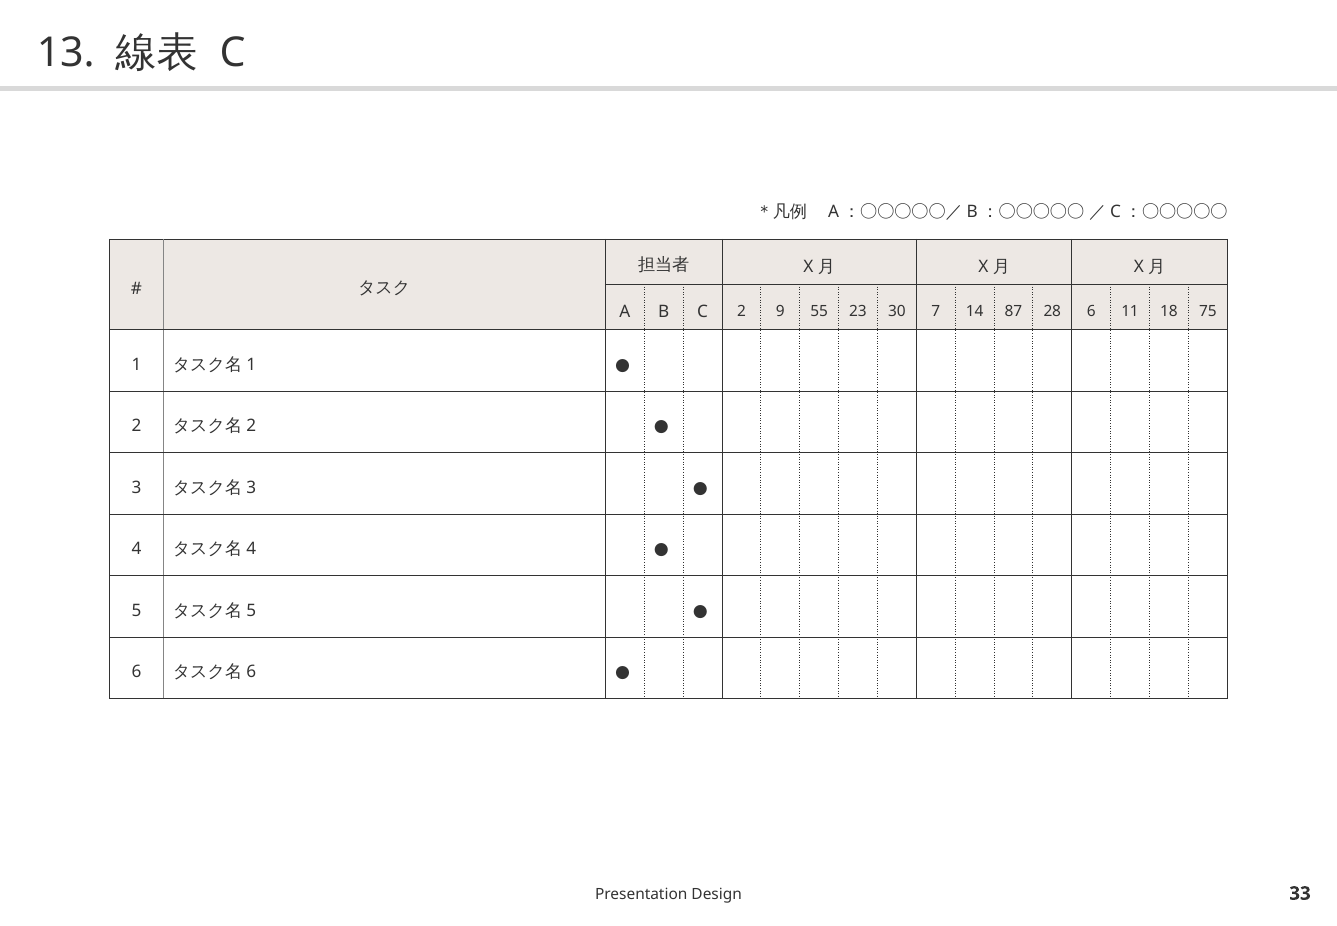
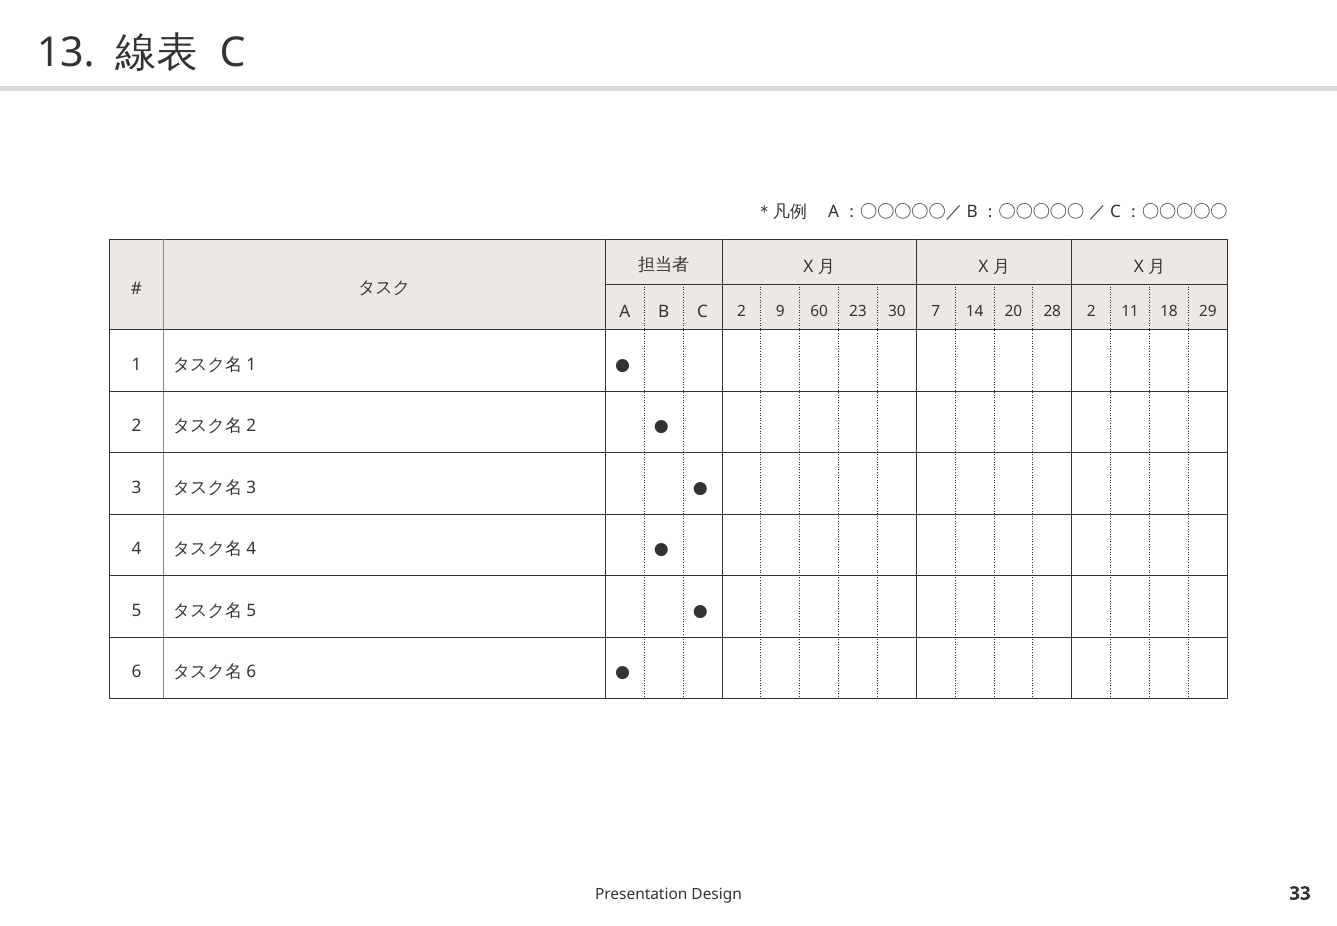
55: 55 -> 60
87: 87 -> 20
28 6: 6 -> 2
75: 75 -> 29
